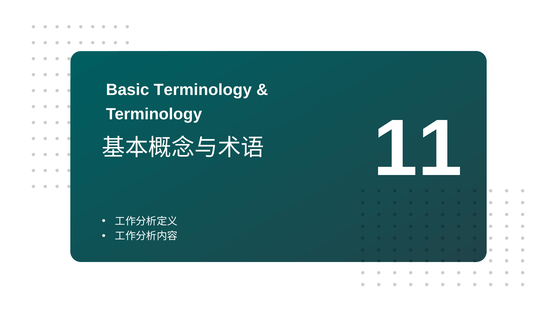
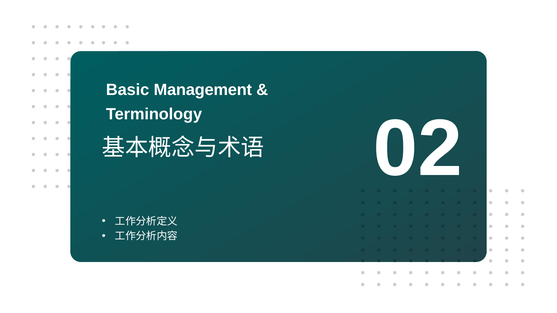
Basic Terminology: Terminology -> Management
11: 11 -> 02
